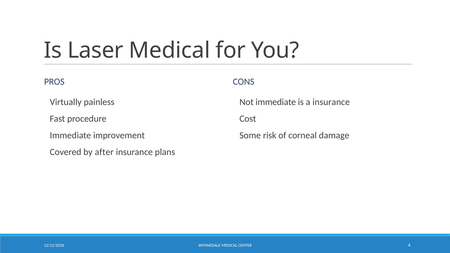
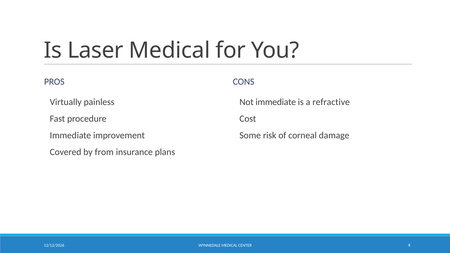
a insurance: insurance -> refractive
after: after -> from
